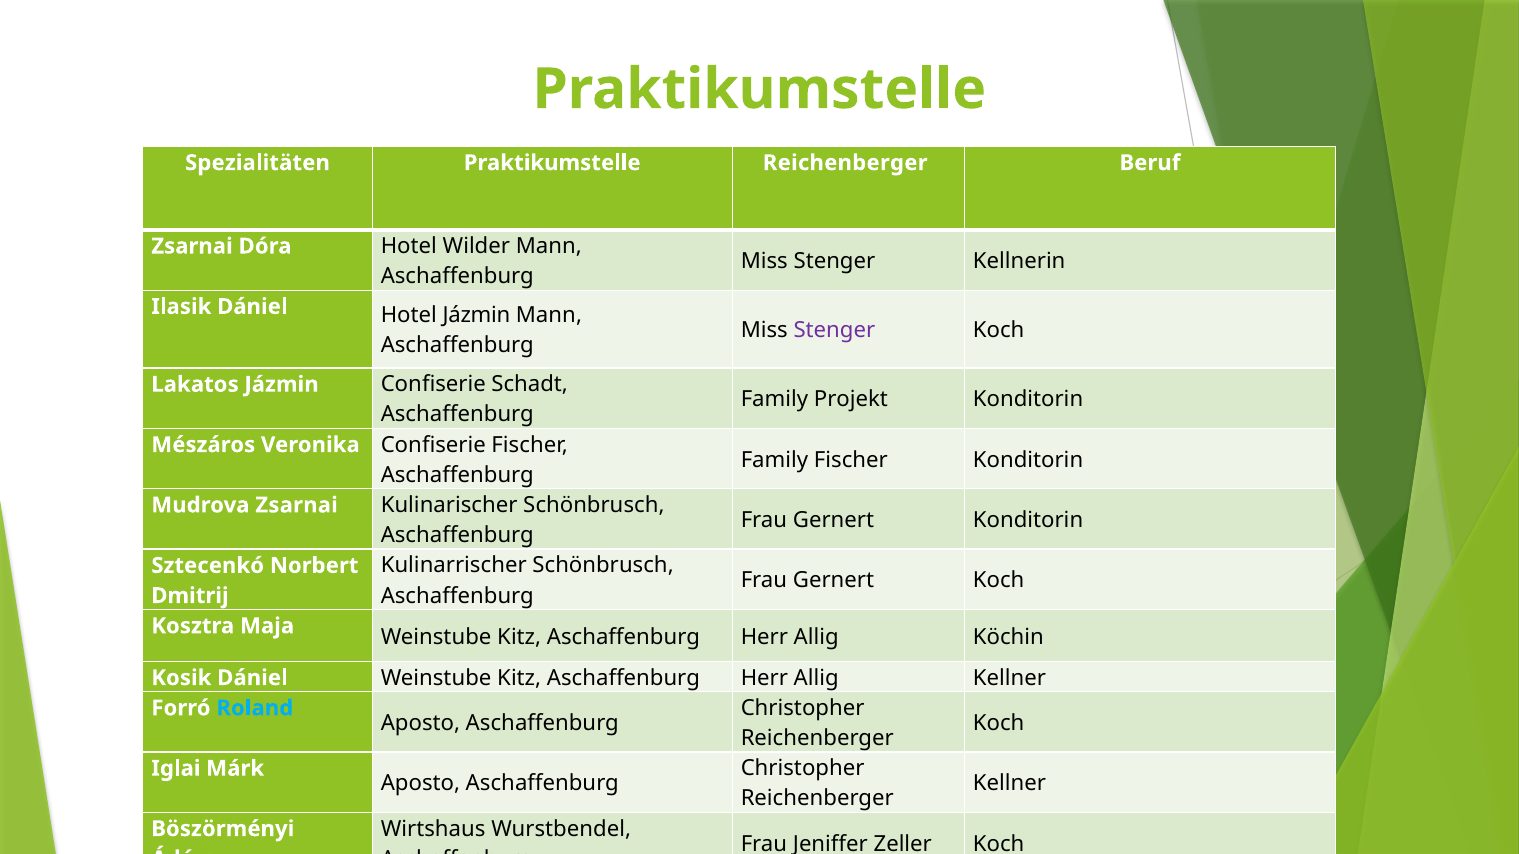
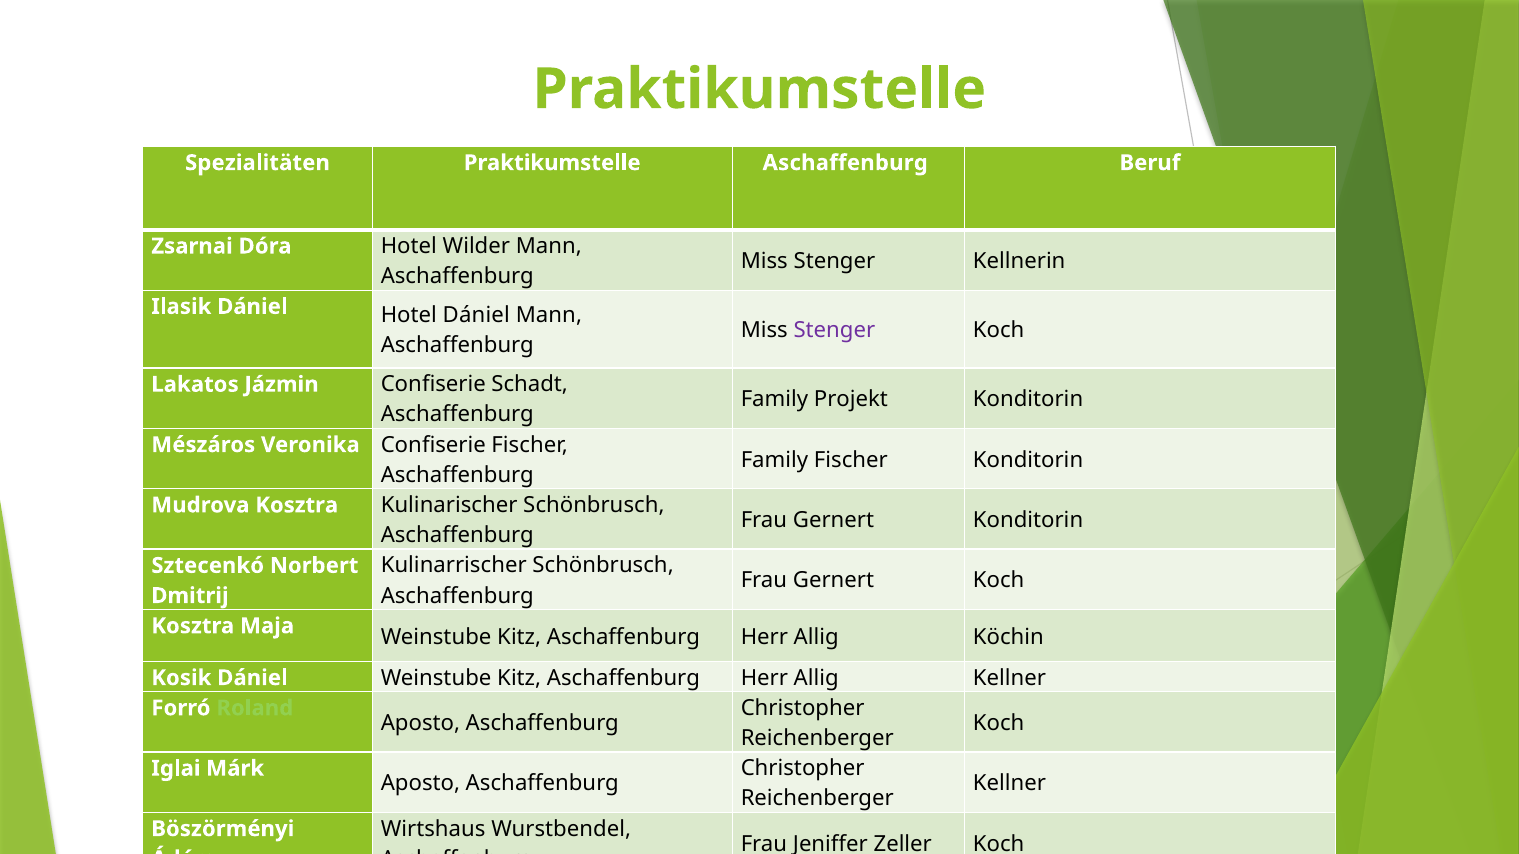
Praktikumstelle Reichenberger: Reichenberger -> Aschaffenburg
Hotel Jázmin: Jázmin -> Dániel
Mudrova Zsarnai: Zsarnai -> Kosztra
Roland colour: light blue -> light green
